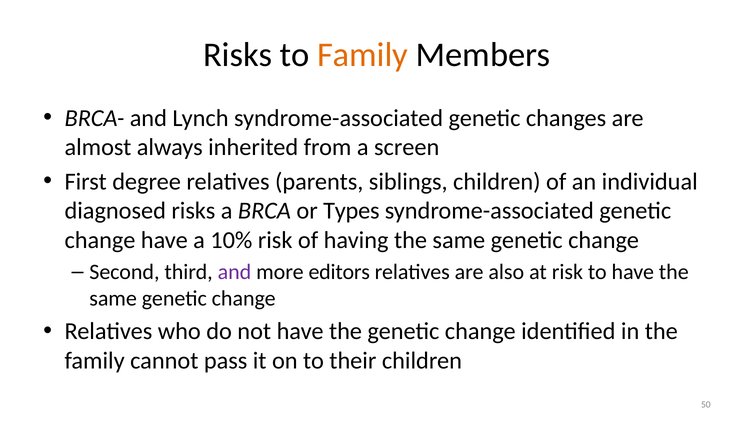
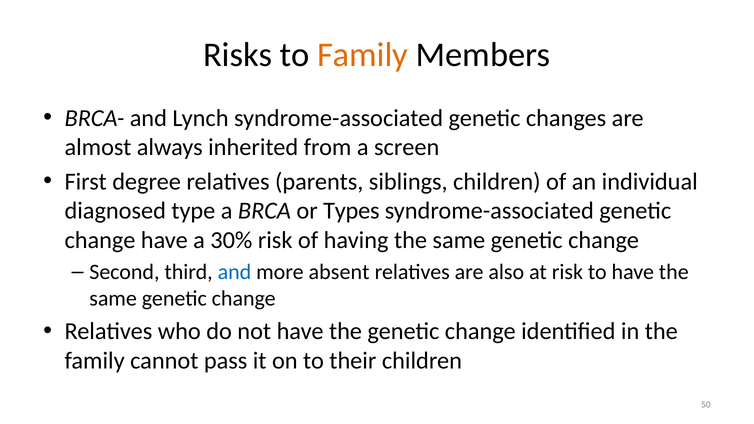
diagnosed risks: risks -> type
10%: 10% -> 30%
and at (234, 272) colour: purple -> blue
editors: editors -> absent
